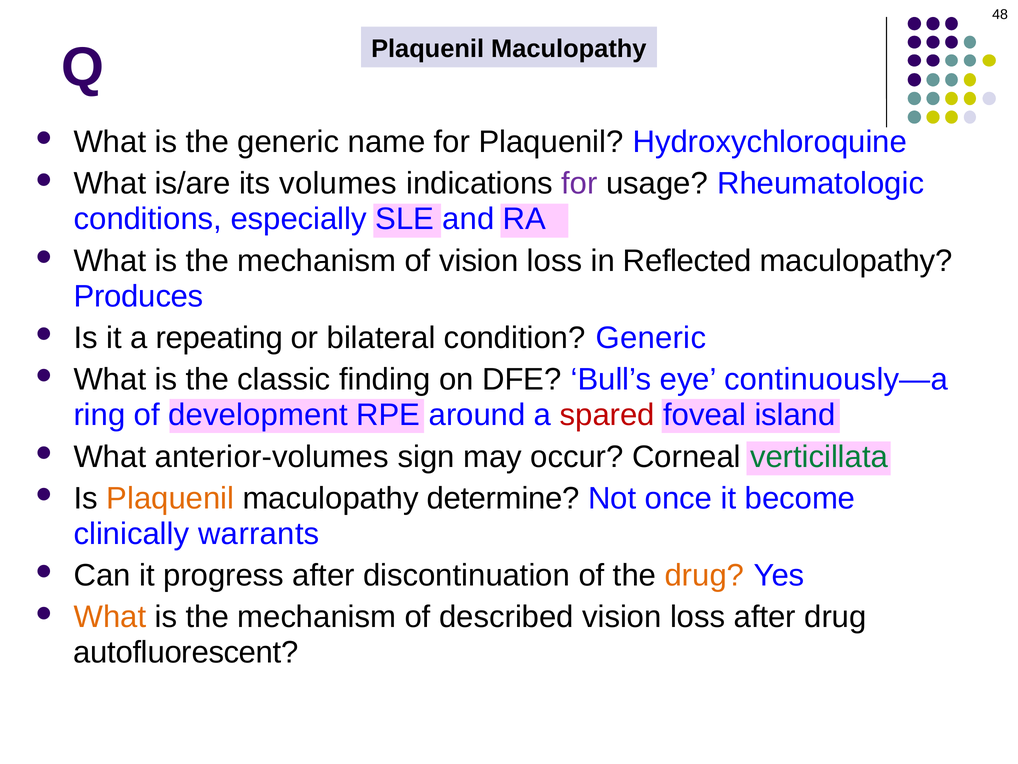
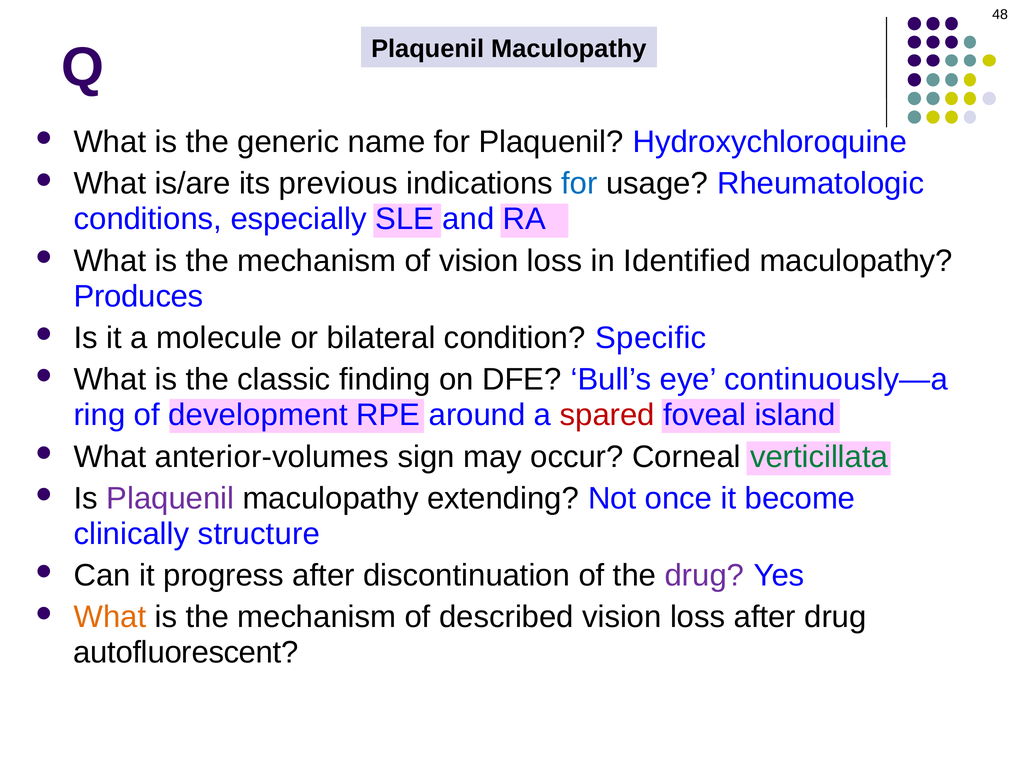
volumes: volumes -> previous
for at (579, 184) colour: purple -> blue
Reflected: Reflected -> Identified
repeating: repeating -> molecule
condition Generic: Generic -> Specific
Plaquenil at (170, 498) colour: orange -> purple
determine: determine -> extending
warrants: warrants -> structure
drug at (704, 575) colour: orange -> purple
